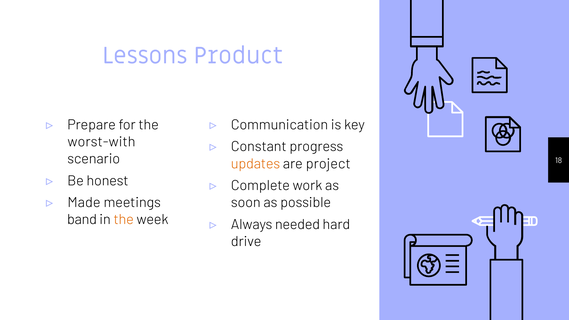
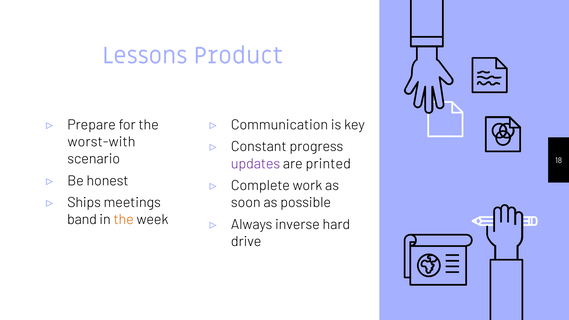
updates colour: orange -> purple
project: project -> printed
Made: Made -> Ships
needed: needed -> inverse
